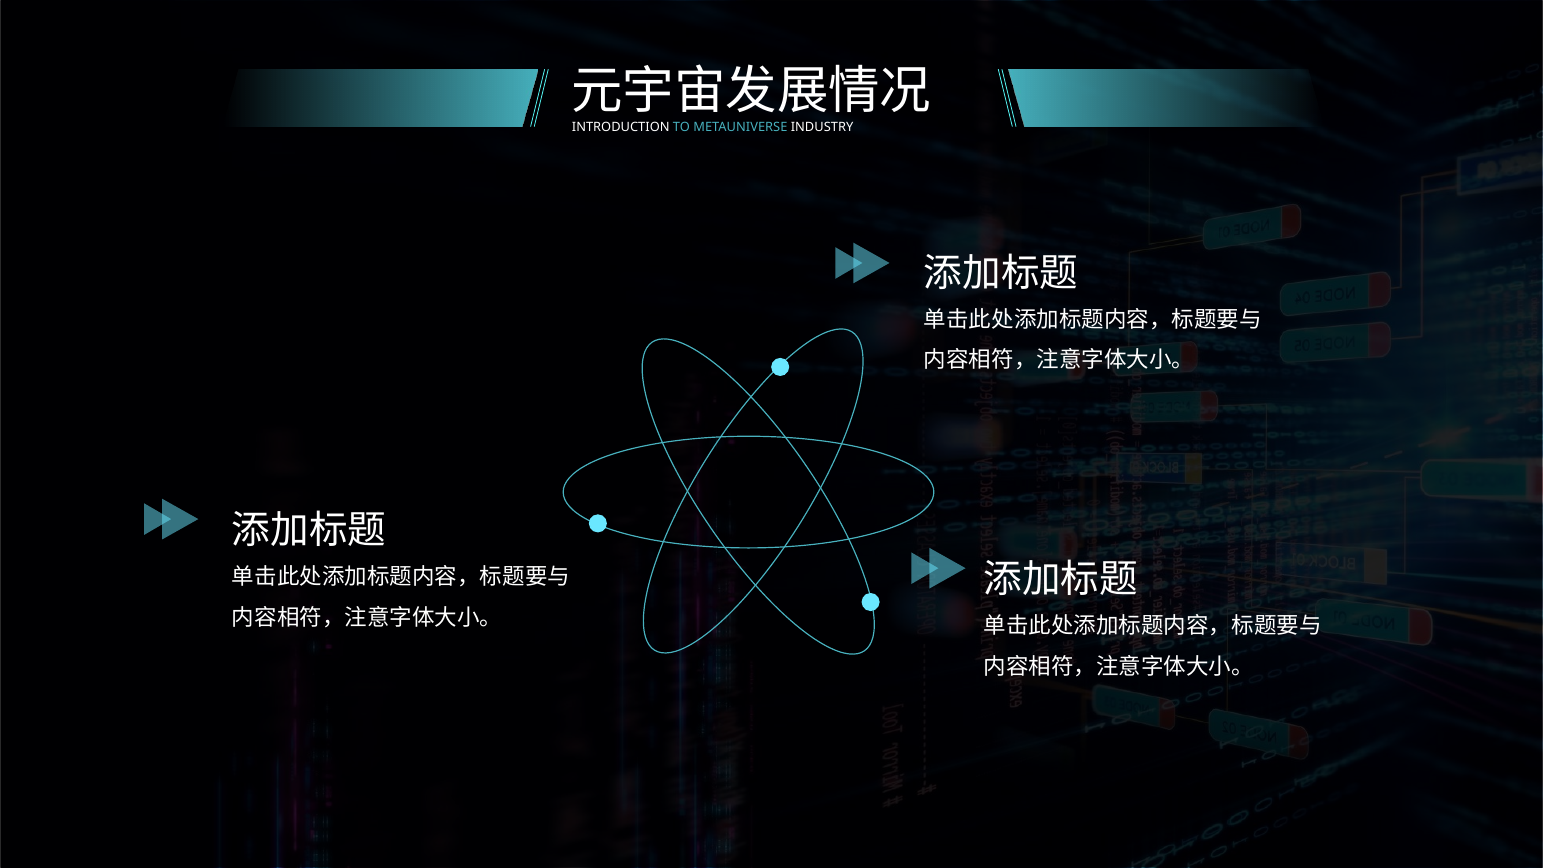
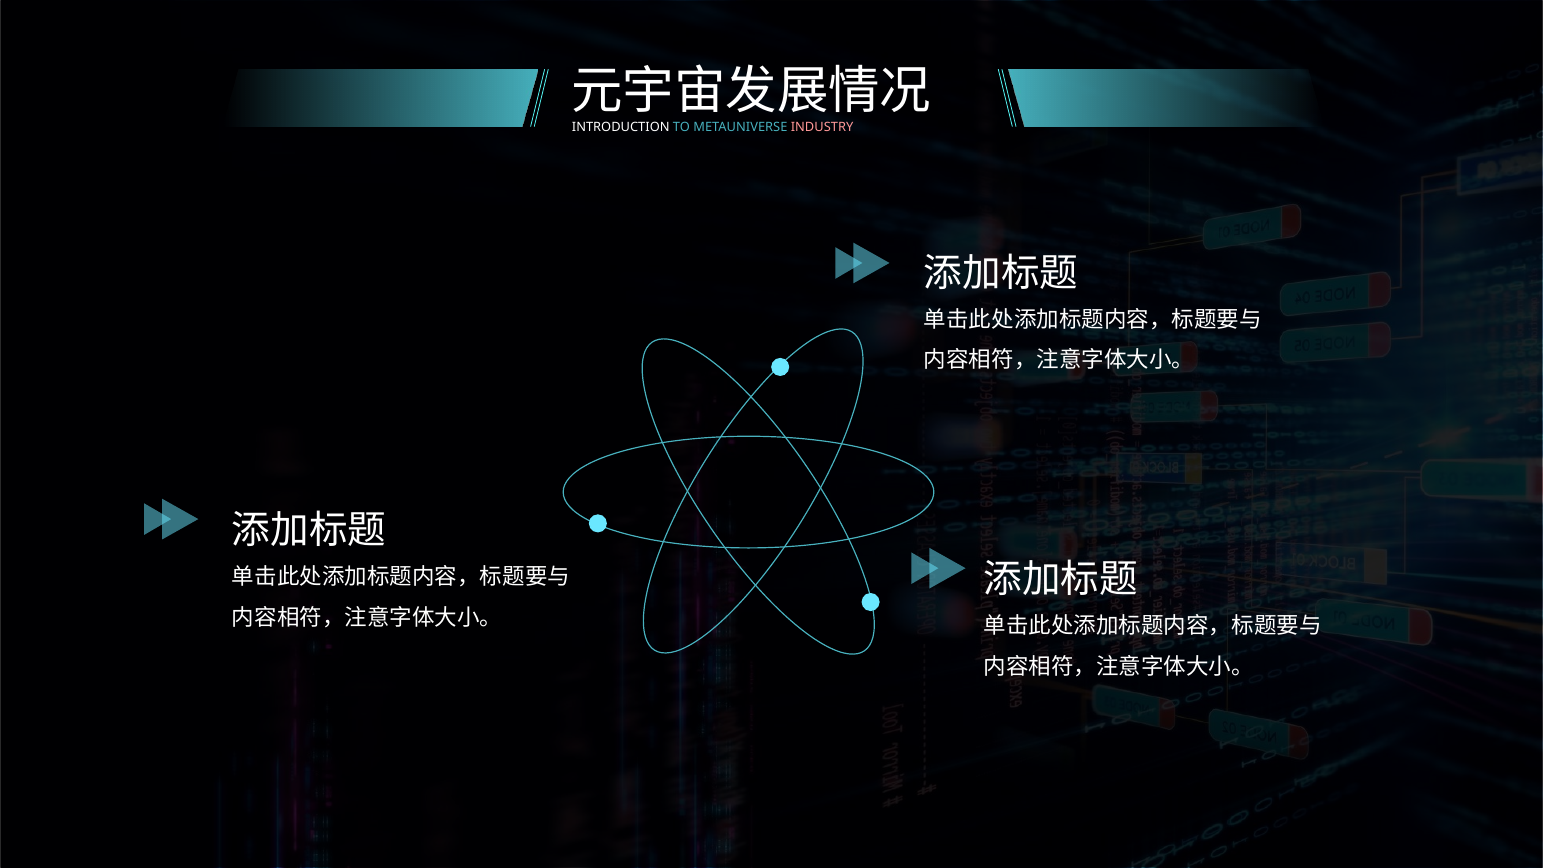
INDUSTRY colour: white -> pink
